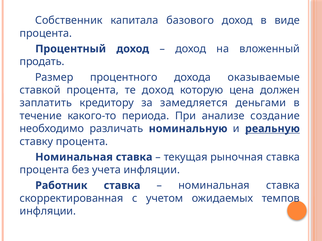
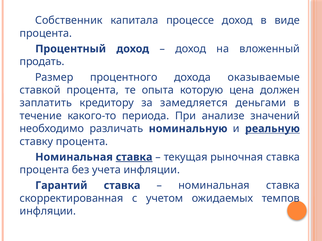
базового: базового -> процессе
те доход: доход -> опыта
создание: создание -> значений
ставка at (134, 157) underline: none -> present
Работник: Работник -> Гарантий
